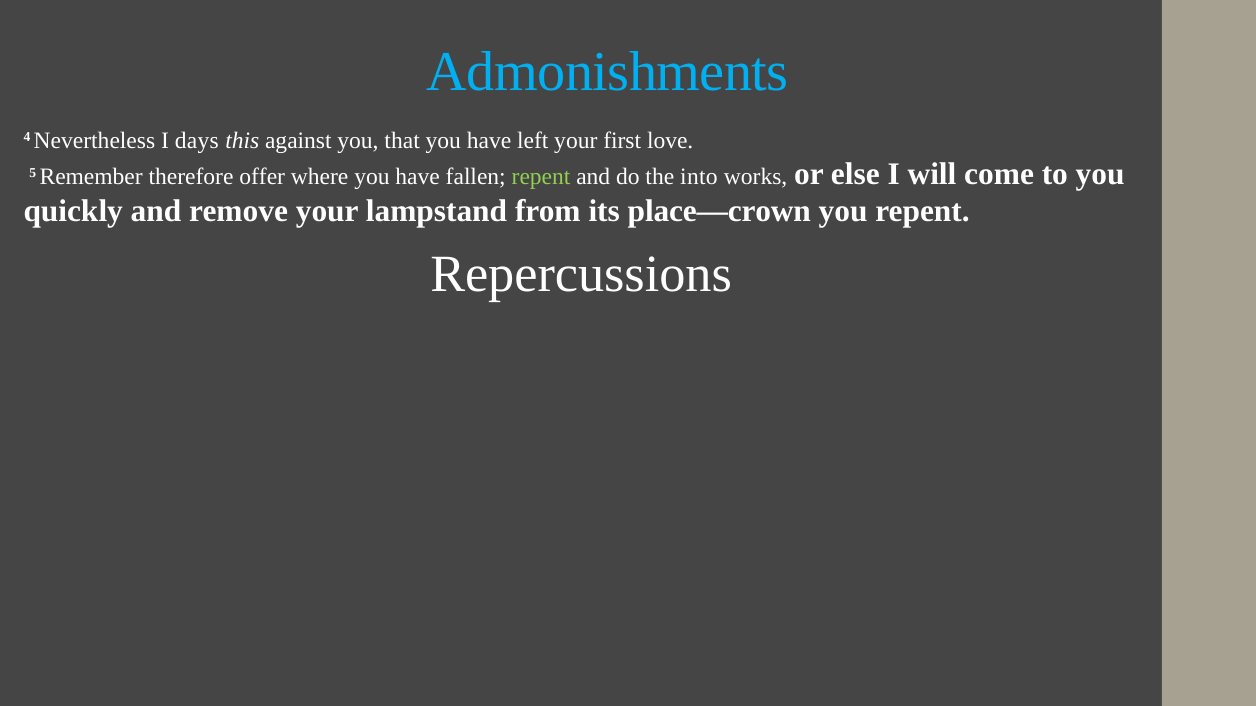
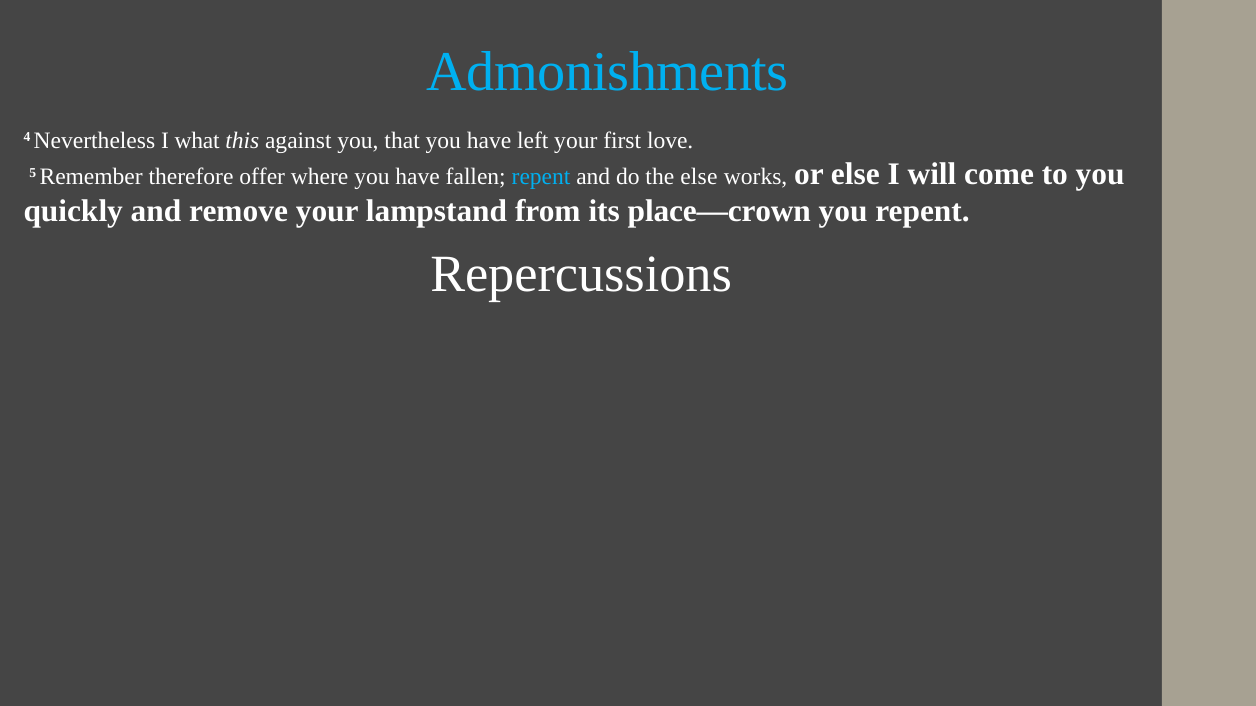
days: days -> what
repent at (541, 177) colour: light green -> light blue
the into: into -> else
